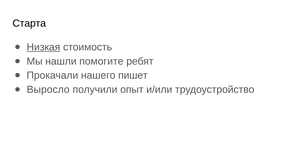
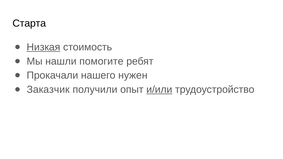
пишет: пишет -> нужен
Выросло: Выросло -> Заказчик
и/или underline: none -> present
